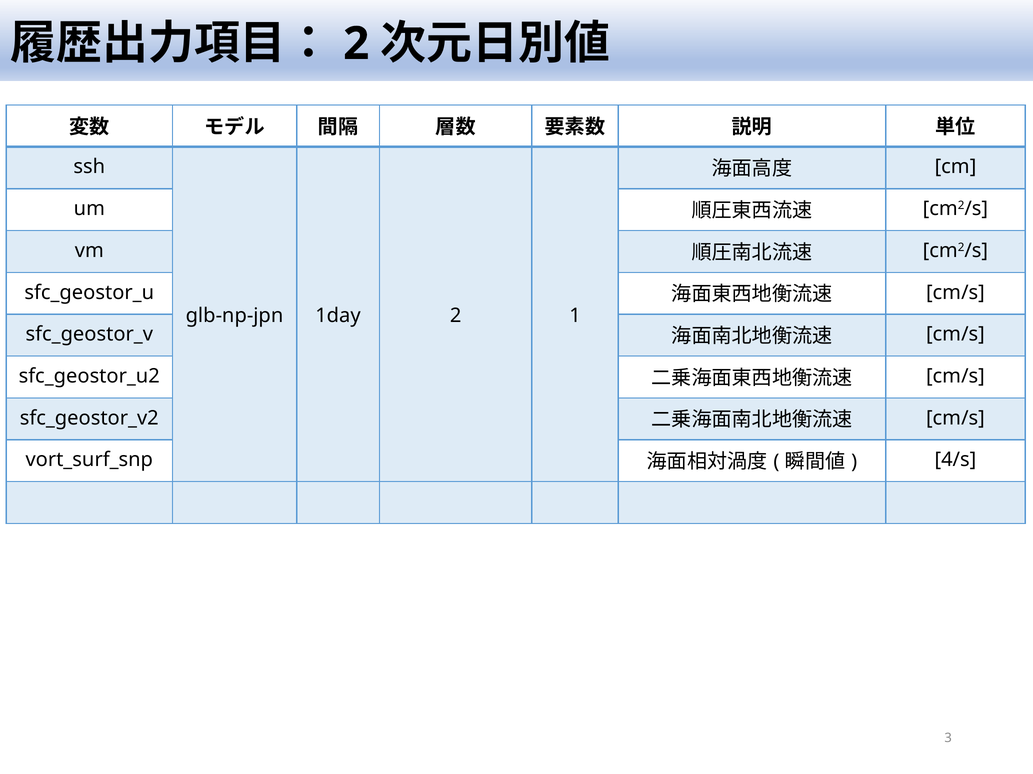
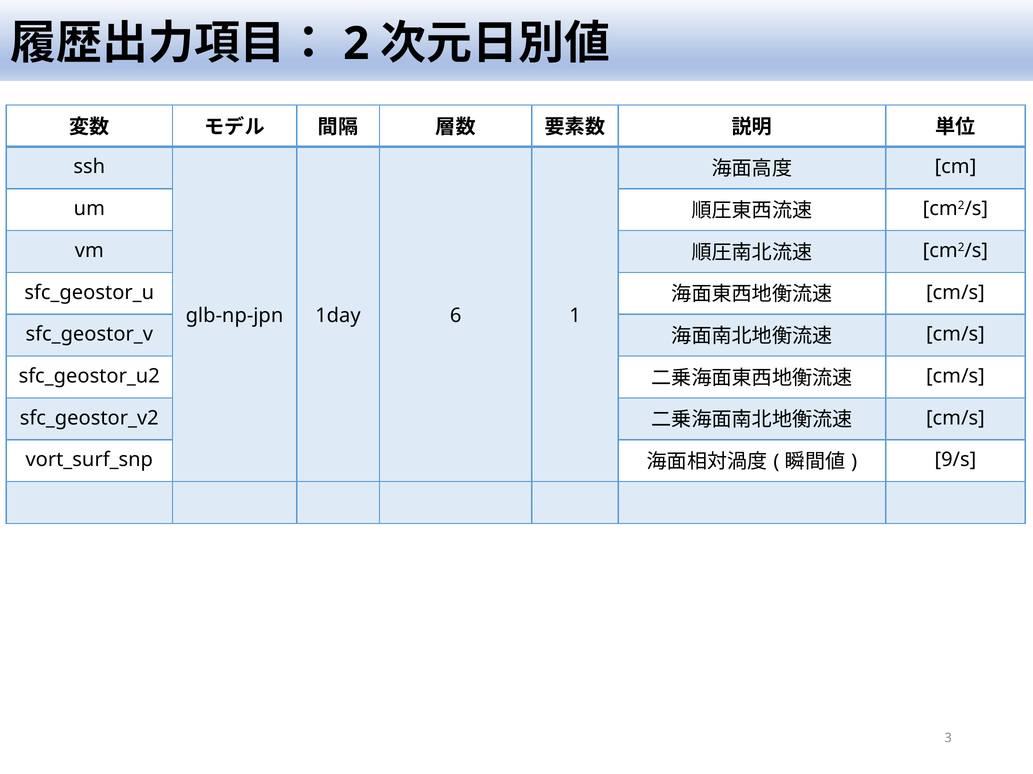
1day 2: 2 -> 6
4/s: 4/s -> 9/s
